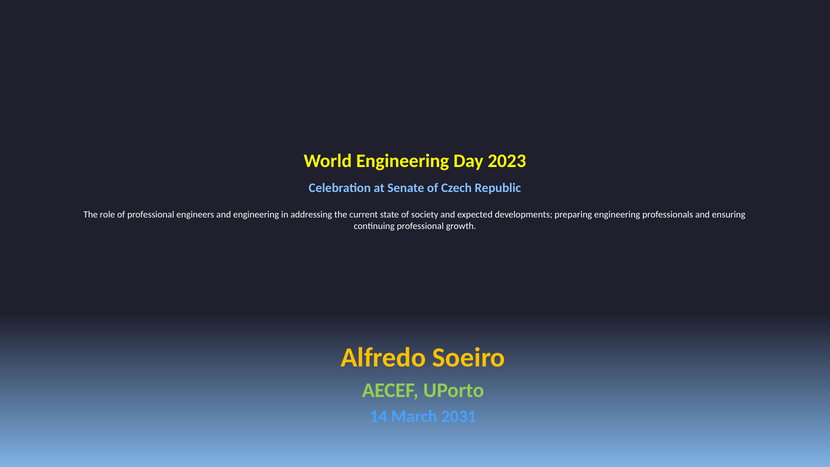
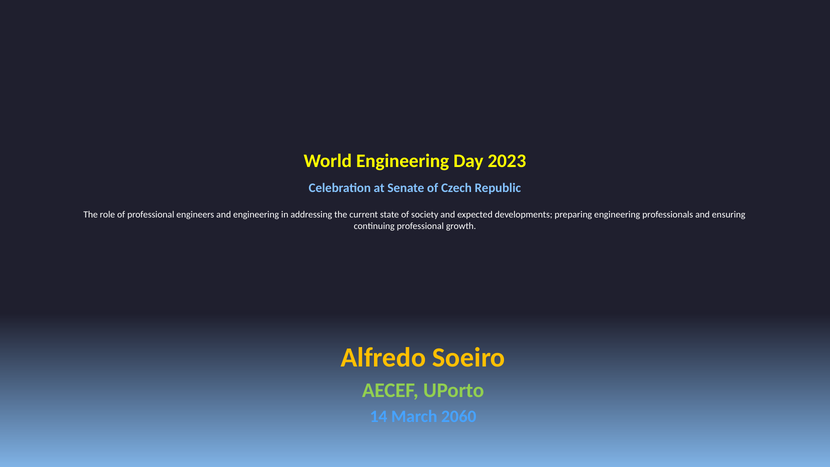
2031: 2031 -> 2060
